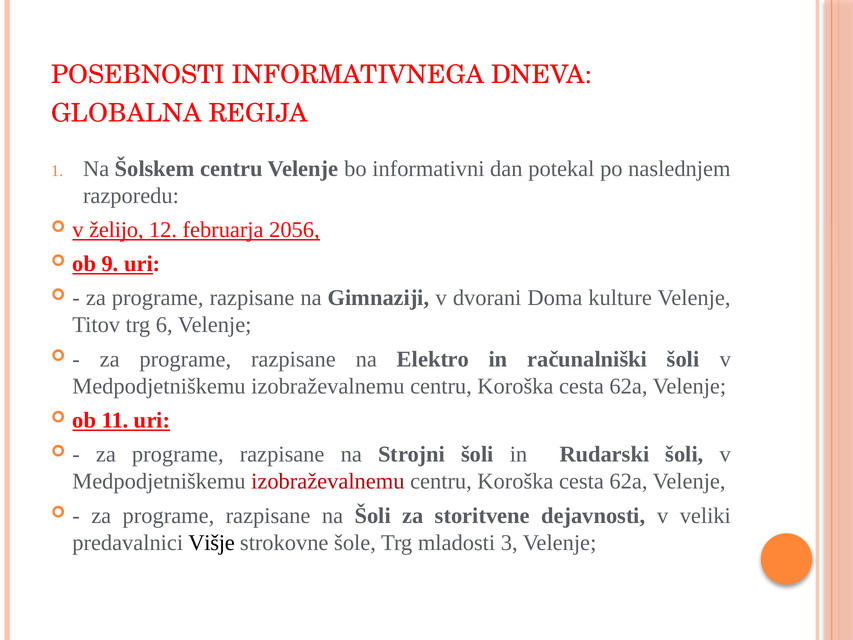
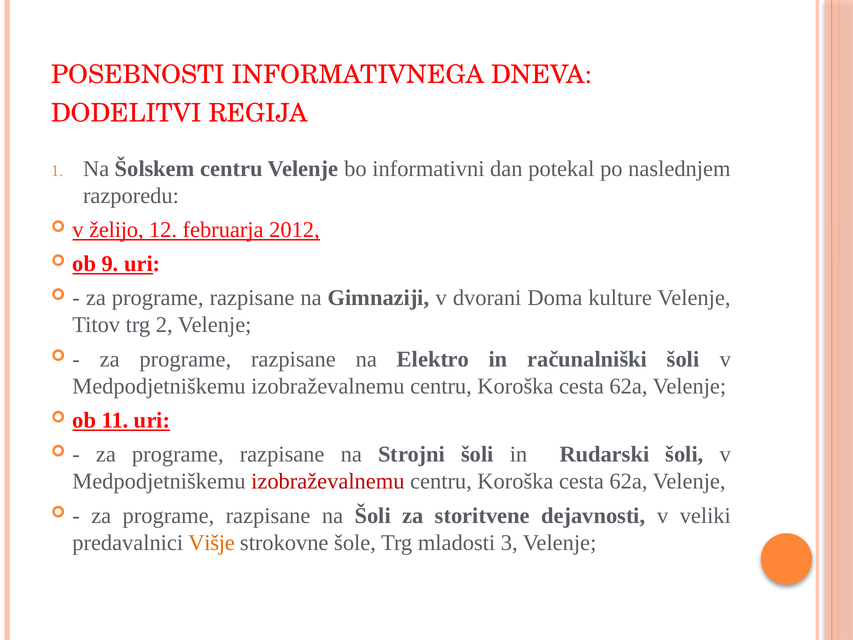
GLOBALNA: GLOBALNA -> DODELITVI
2056: 2056 -> 2012
6: 6 -> 2
Višje colour: black -> orange
